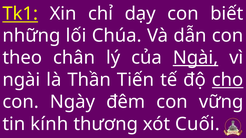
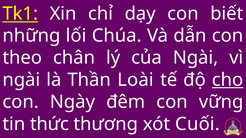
Ngài at (196, 58) underline: present -> none
Tiến: Tiến -> Loài
kính: kính -> thức
